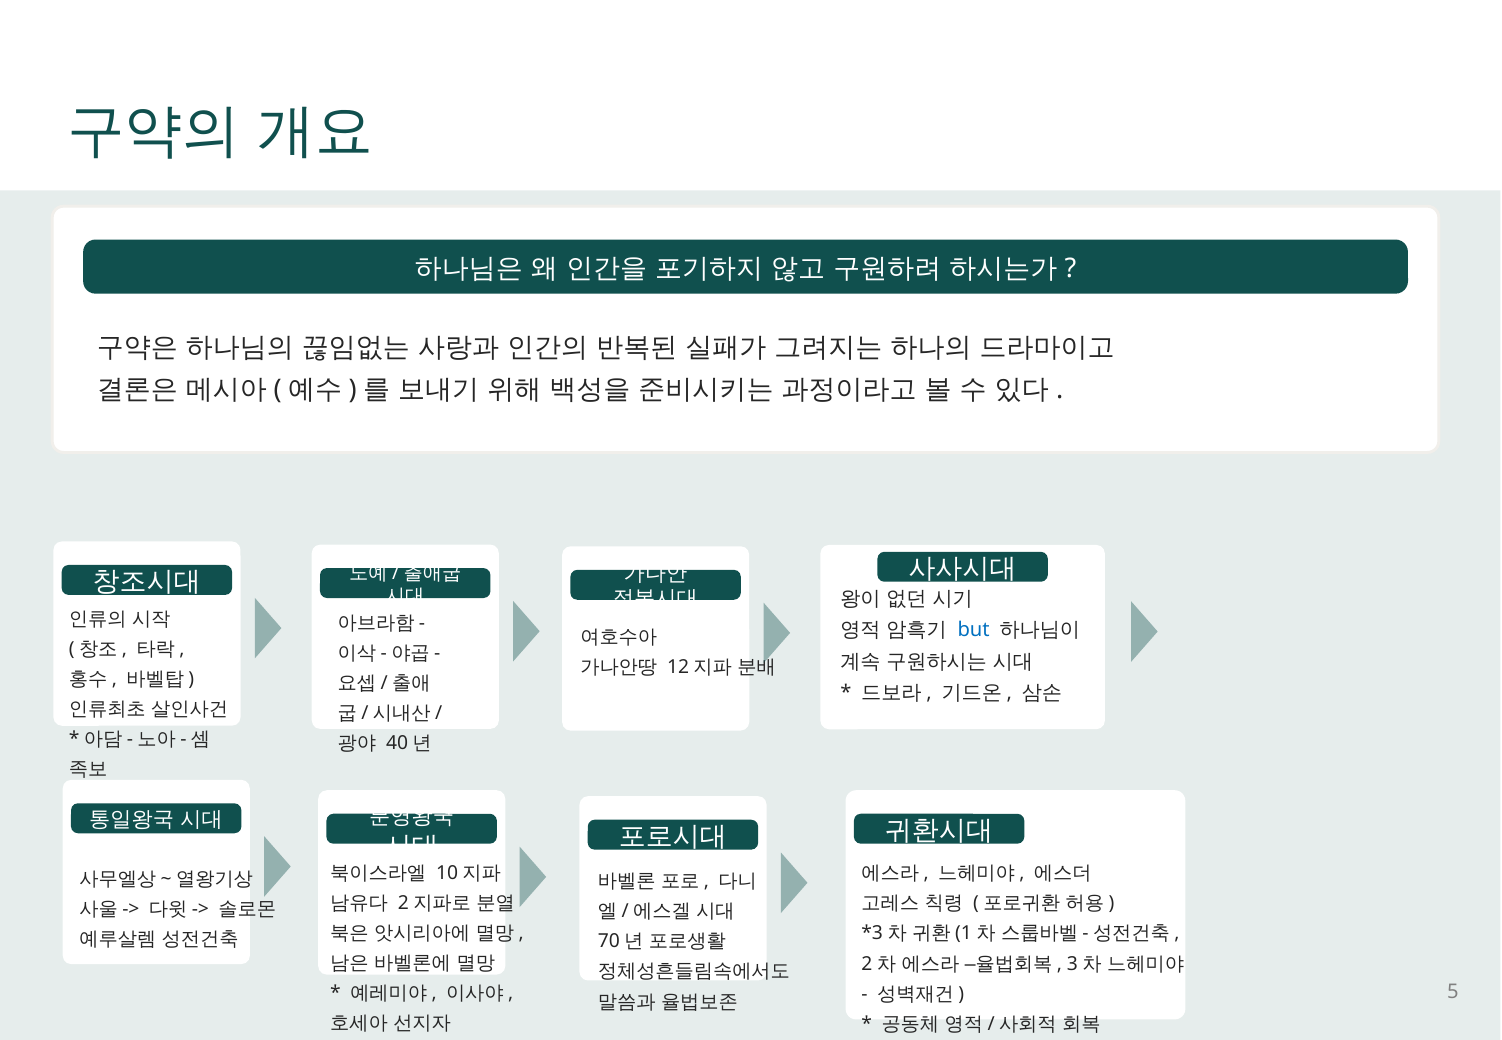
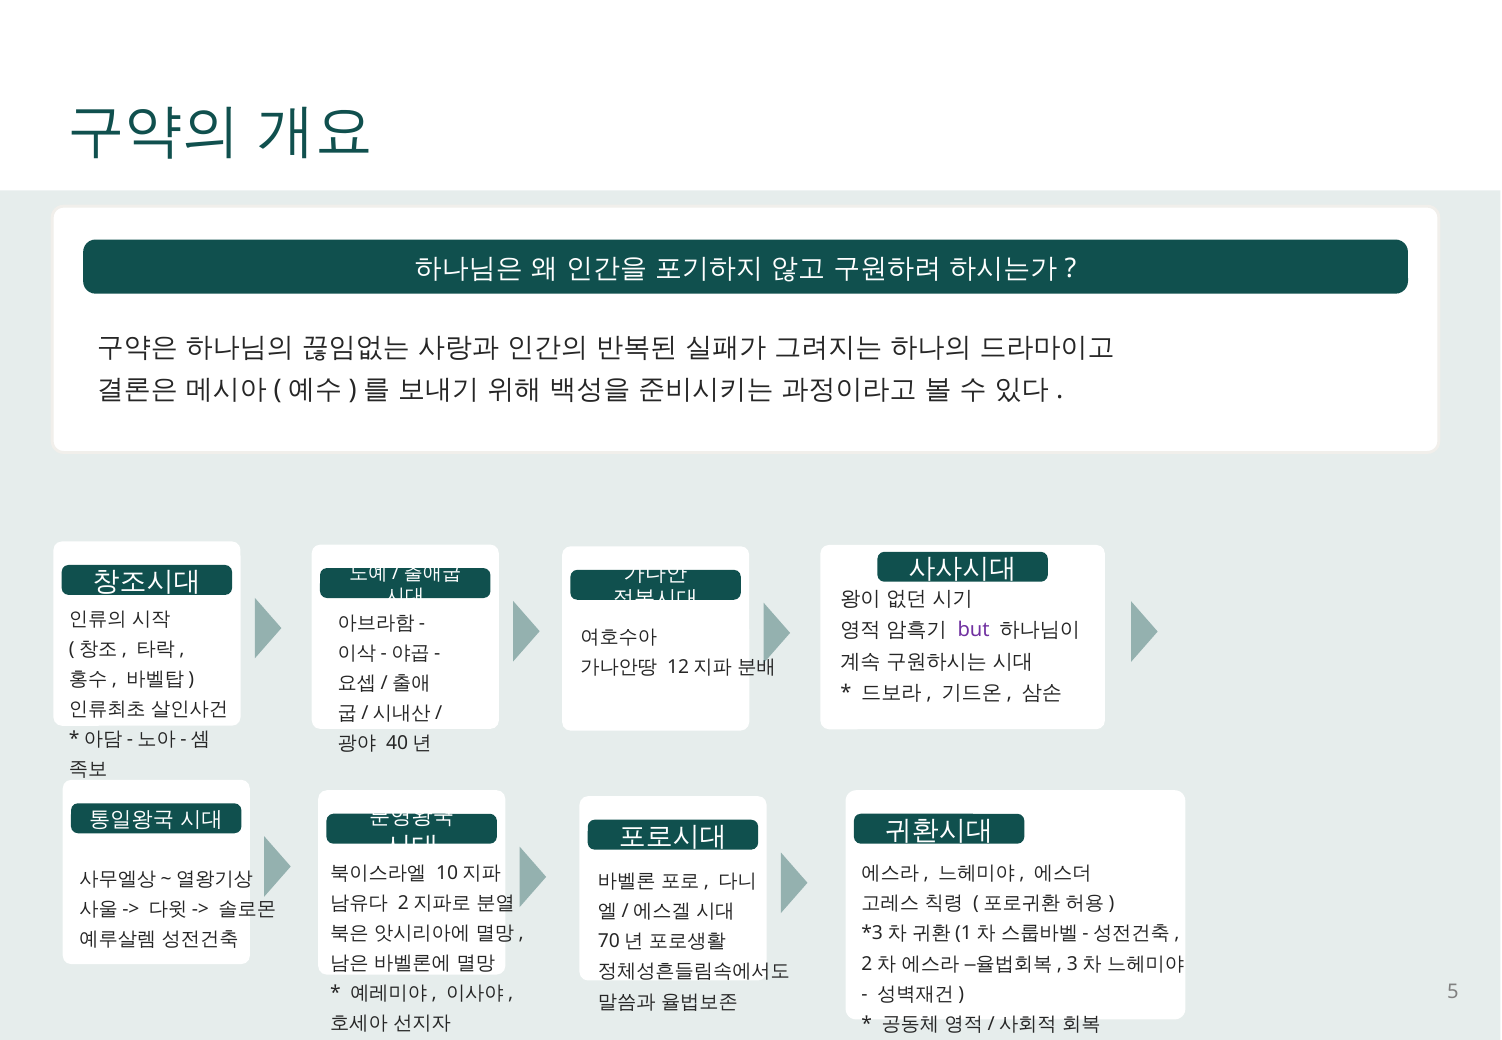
but colour: blue -> purple
